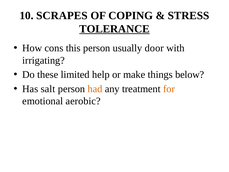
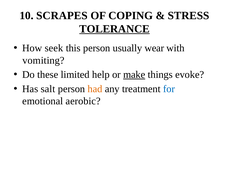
cons: cons -> seek
door: door -> wear
irrigating: irrigating -> vomiting
make underline: none -> present
below: below -> evoke
for colour: orange -> blue
